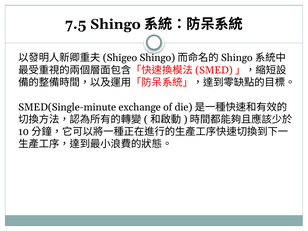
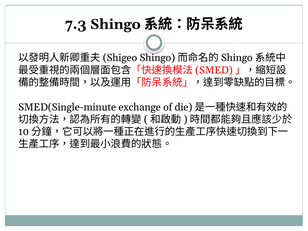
7.5: 7.5 -> 7.3
